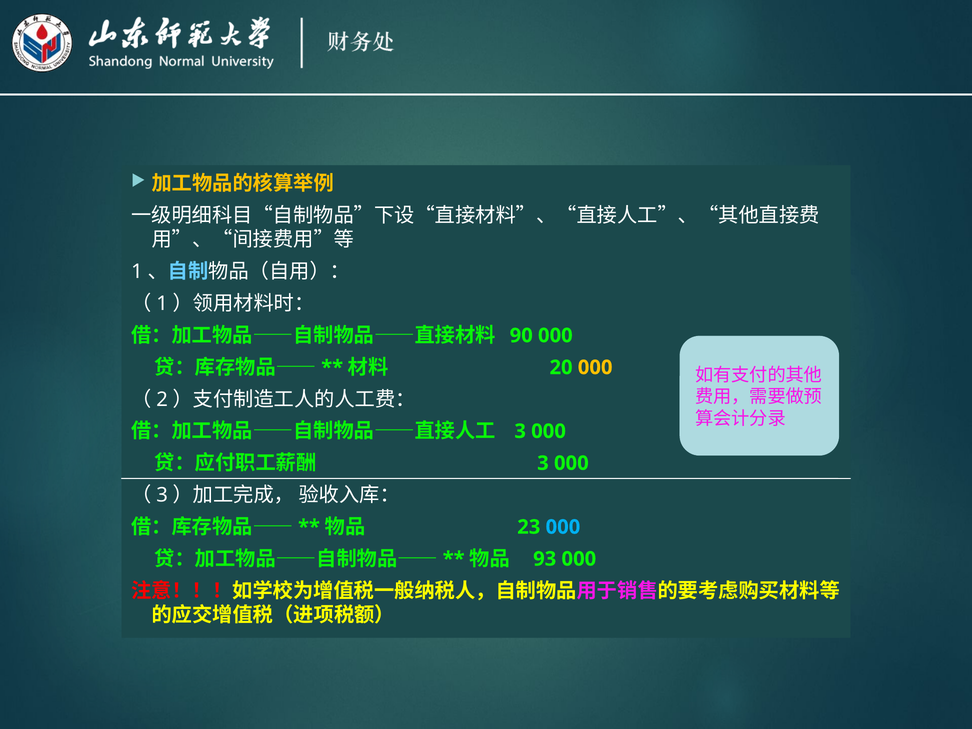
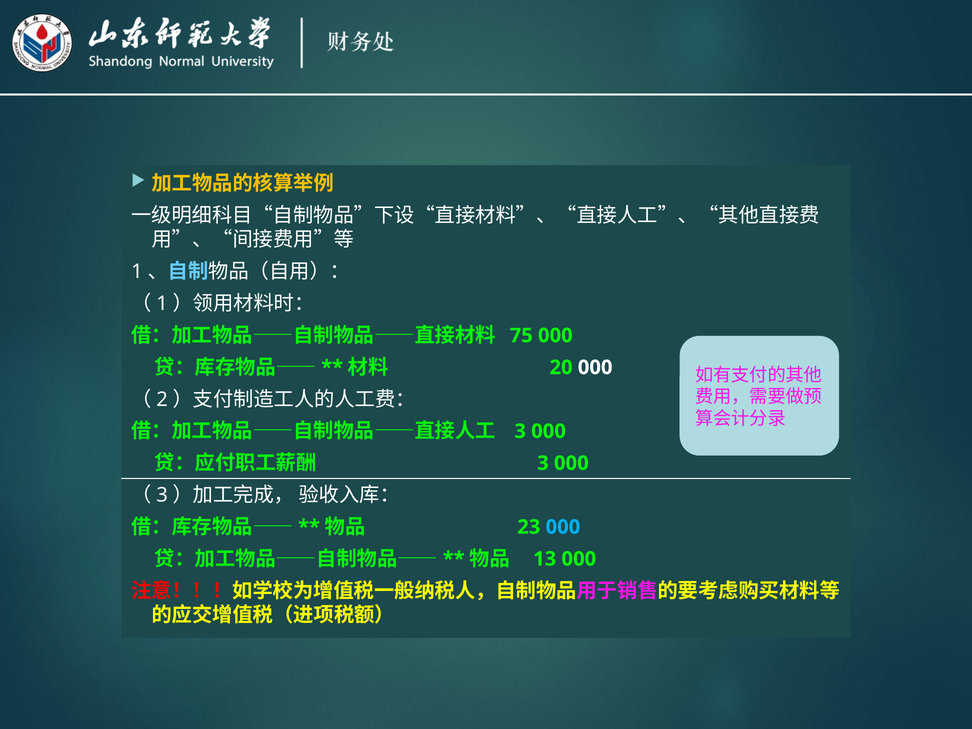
90: 90 -> 75
000 at (595, 367) colour: yellow -> white
93: 93 -> 13
